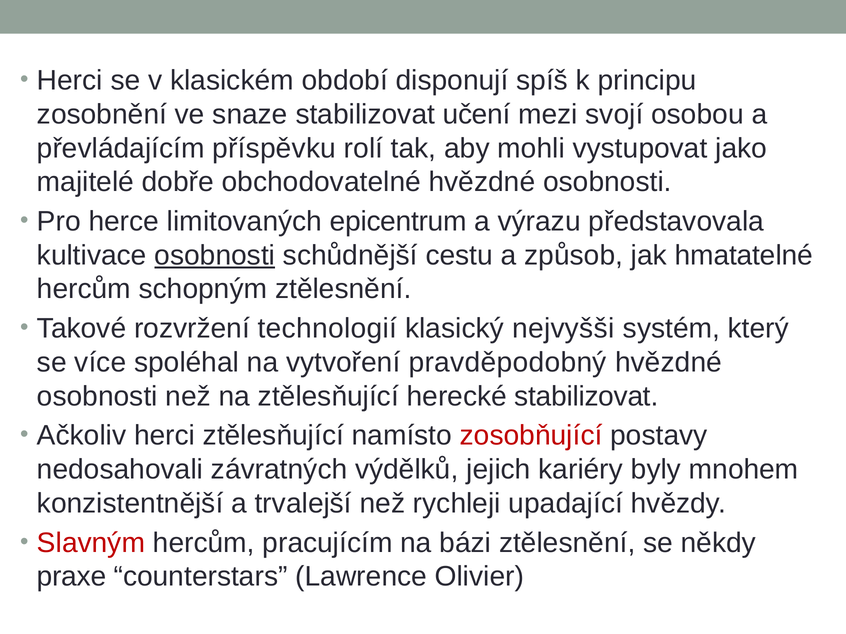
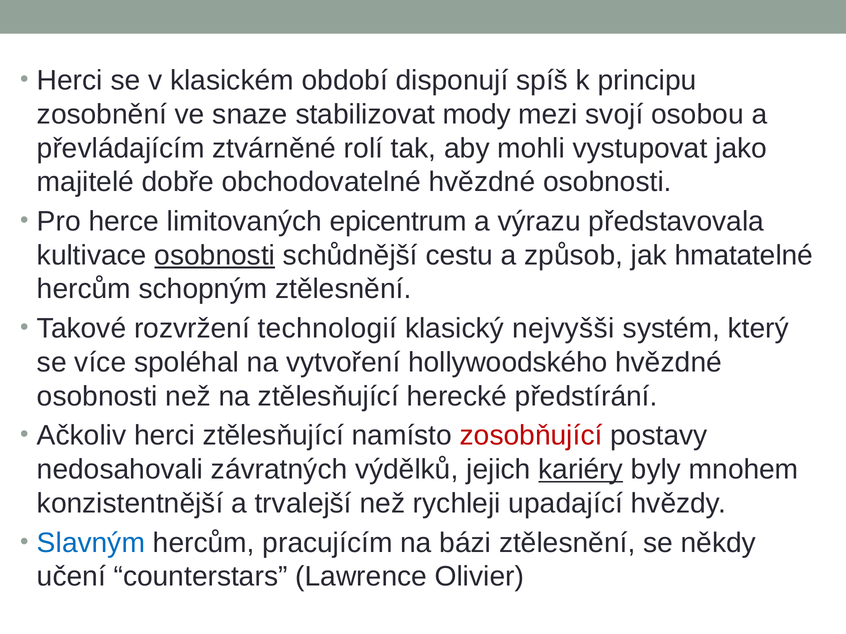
učení: učení -> mody
příspěvku: příspěvku -> ztvárněné
pravděpodobný: pravděpodobný -> hollywoodského
herecké stabilizovat: stabilizovat -> předstírání
kariéry underline: none -> present
Slavným colour: red -> blue
praxe: praxe -> učení
